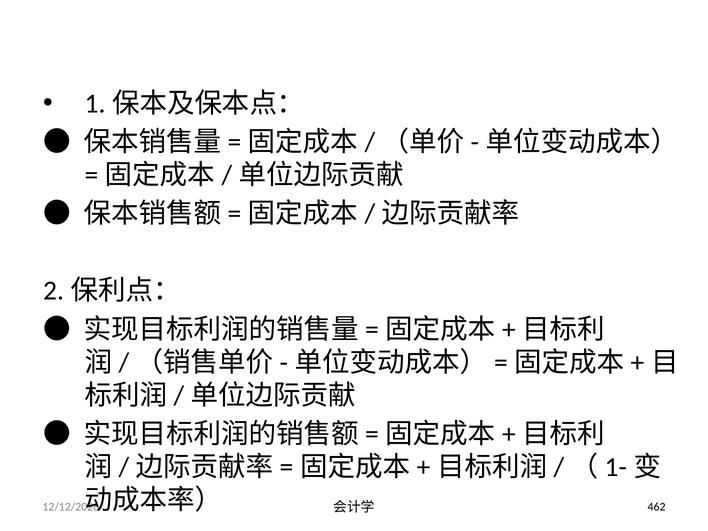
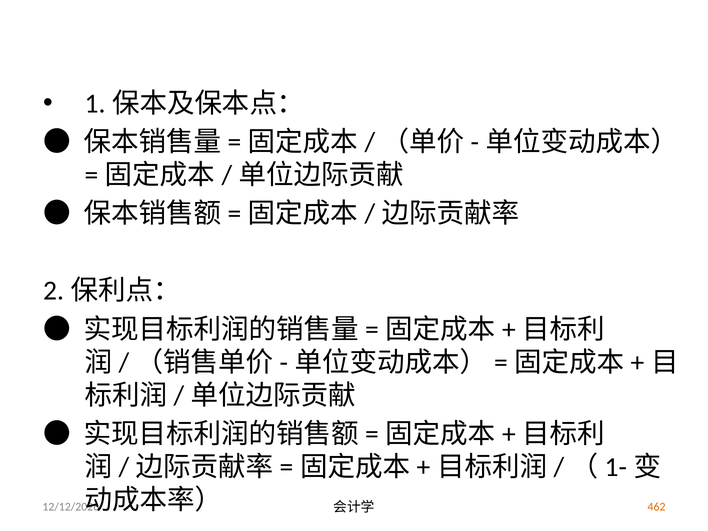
462 colour: black -> orange
